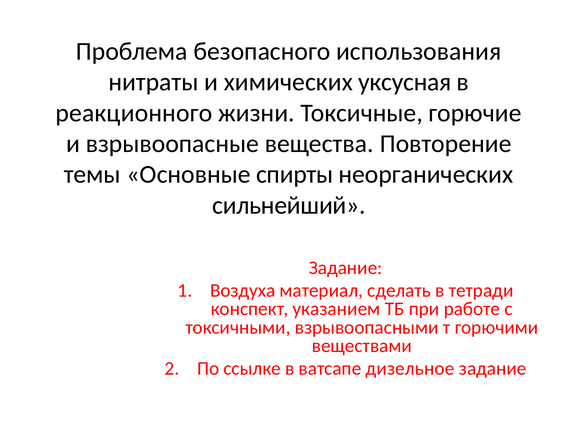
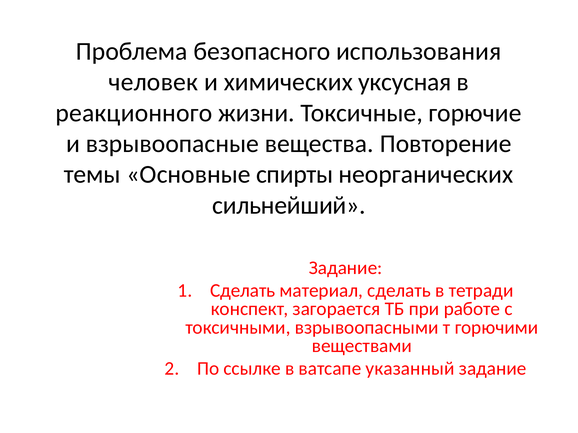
нитраты: нитраты -> человек
Воздуха at (243, 291): Воздуха -> Сделать
указанием: указанием -> загорается
дизельное: дизельное -> указанный
